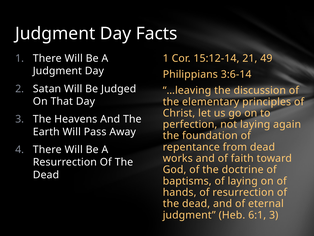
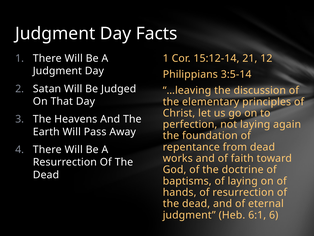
49: 49 -> 12
3:6-14: 3:6-14 -> 3:5-14
6:1 3: 3 -> 6
